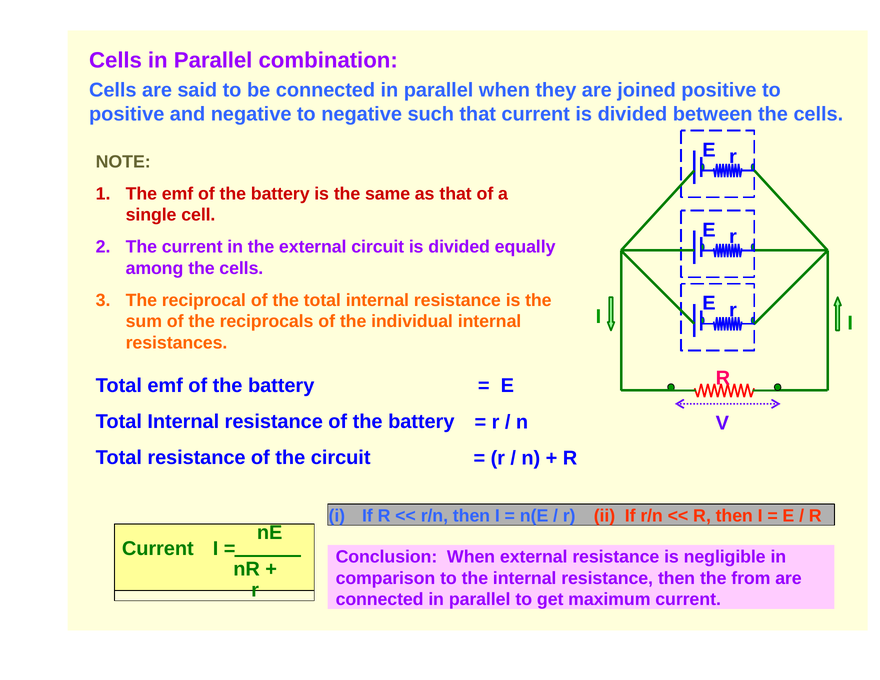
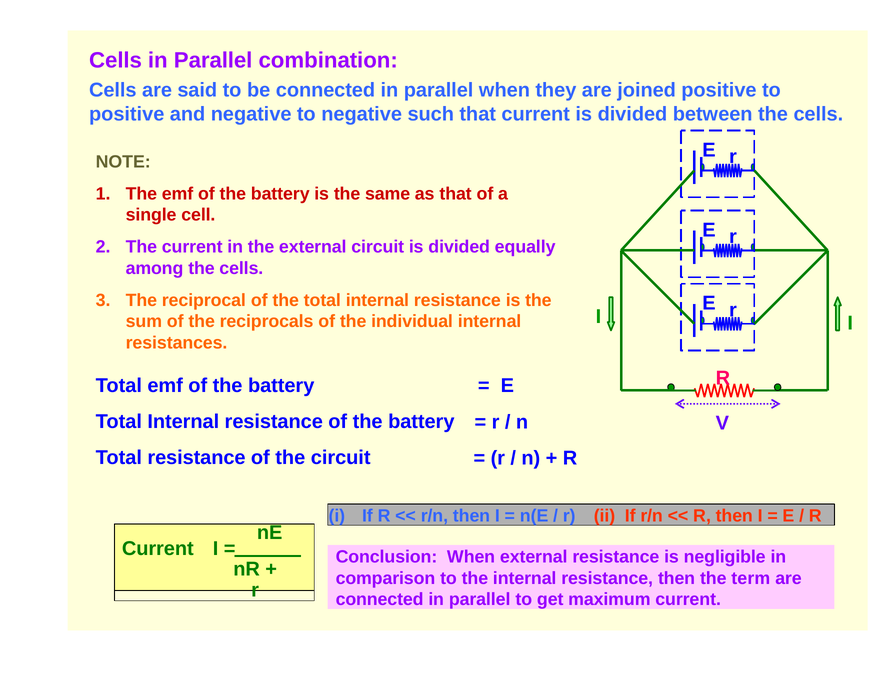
from: from -> term
